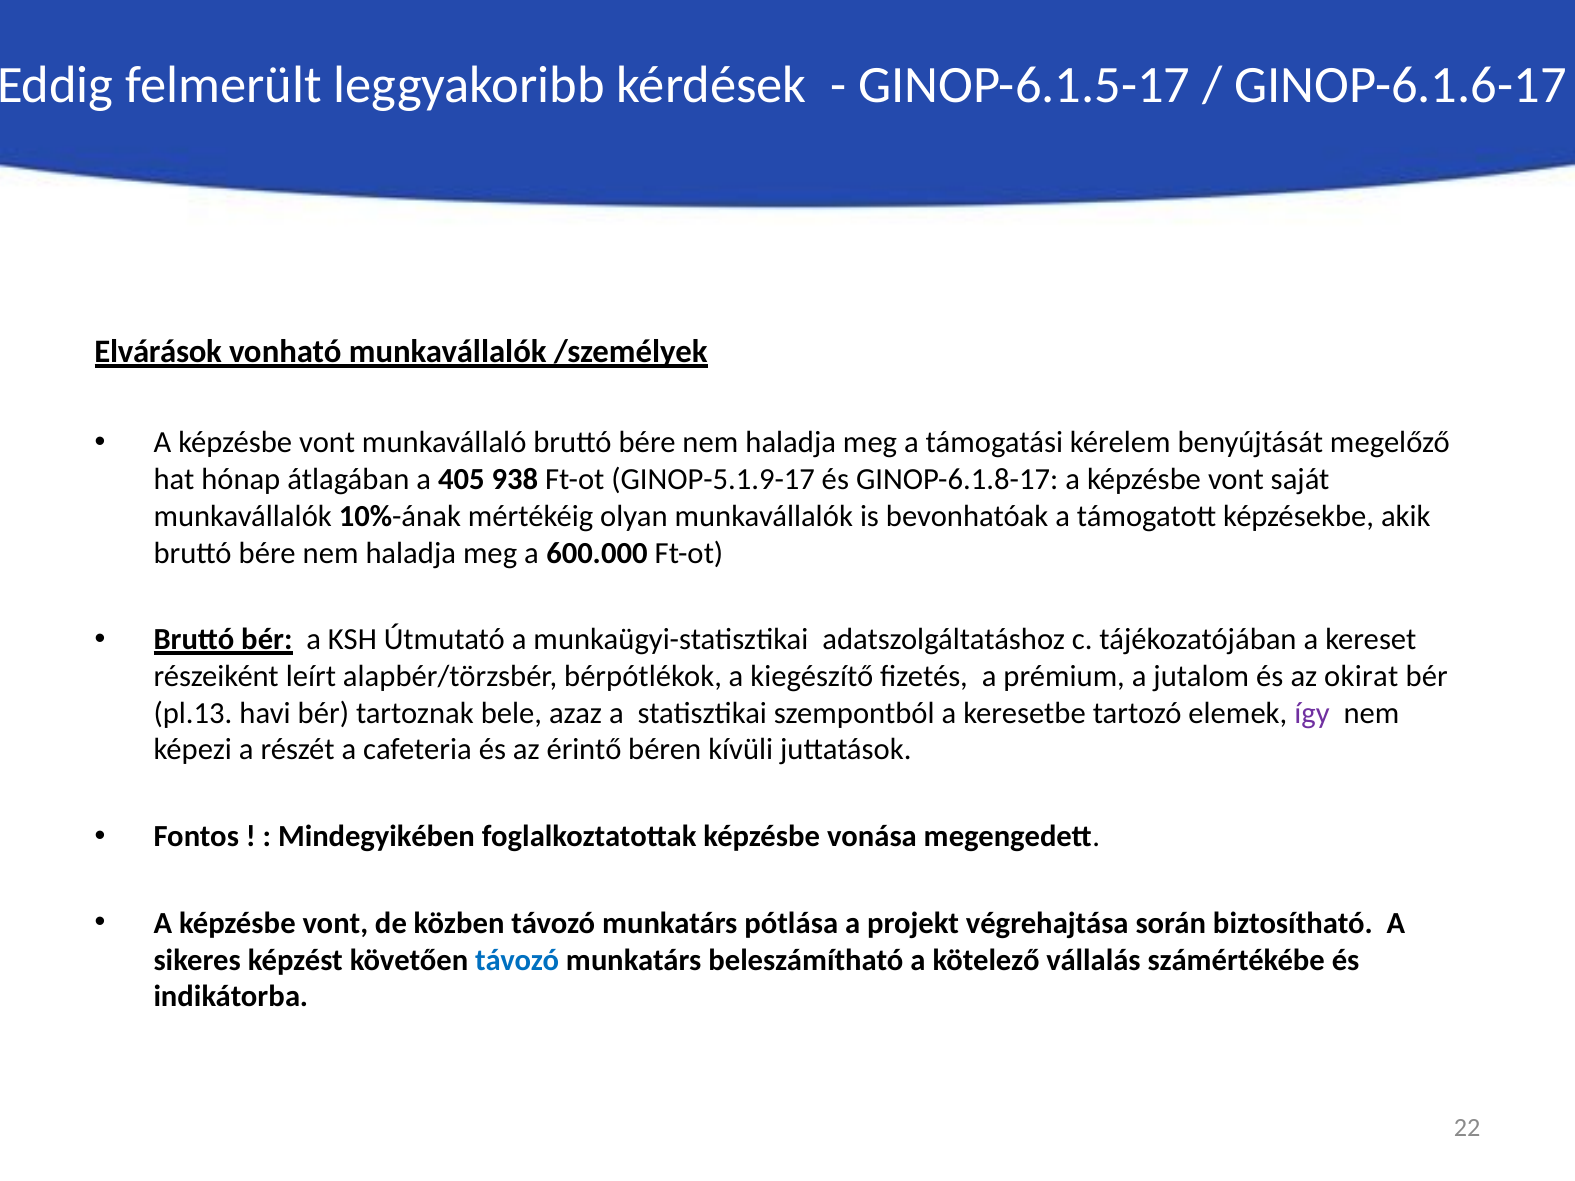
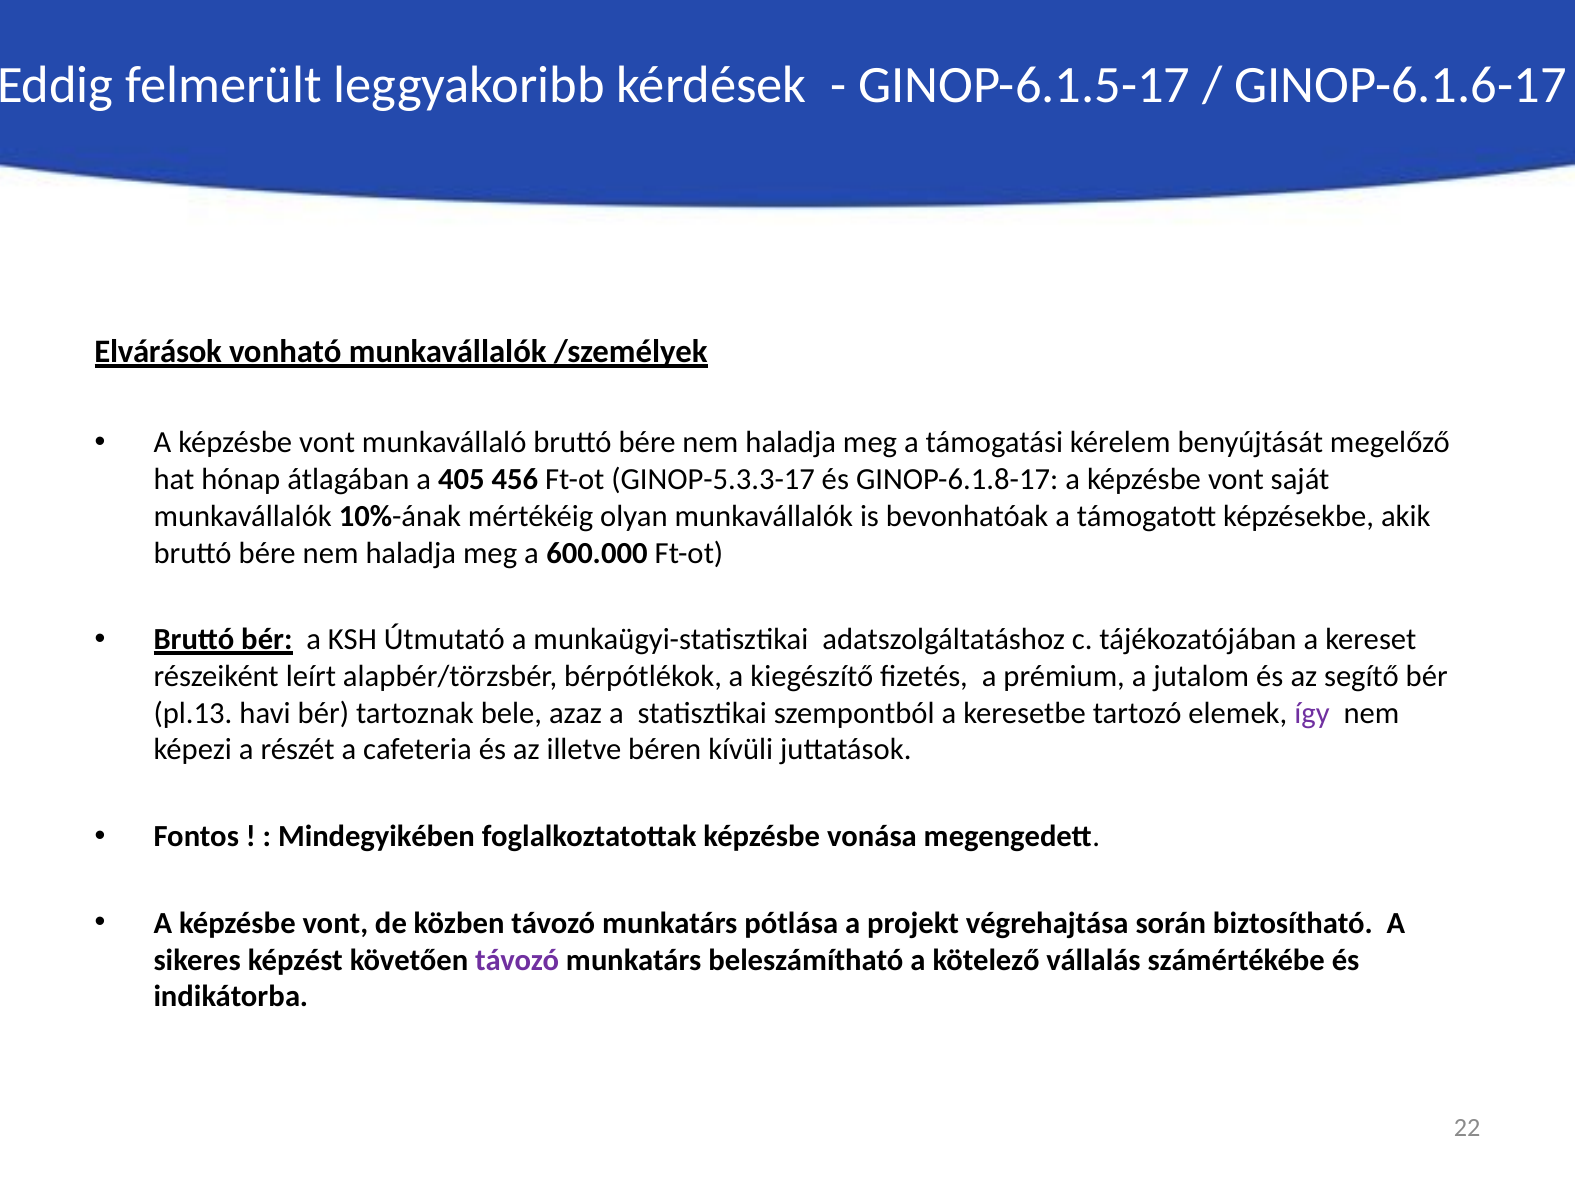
938: 938 -> 456
GINOP-5.1.9-17: GINOP-5.1.9-17 -> GINOP-5.3.3-17
okirat: okirat -> segítő
érintő: érintő -> illetve
távozó at (517, 960) colour: blue -> purple
